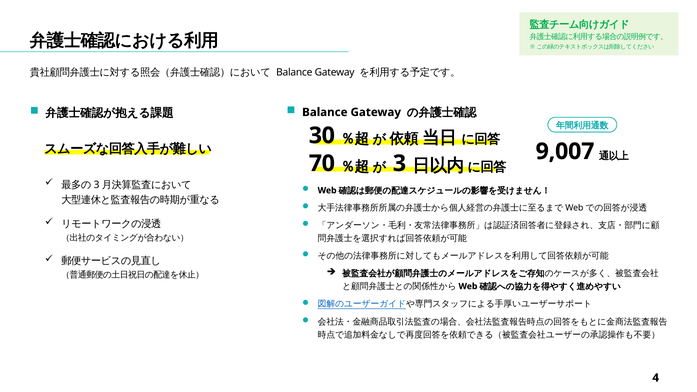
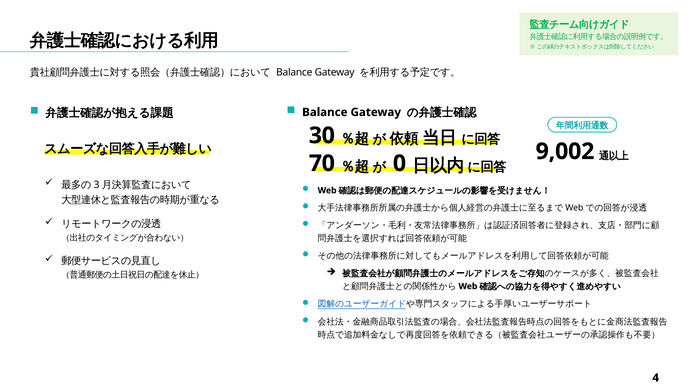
9,007: 9,007 -> 9,002
3: 3 -> 0
